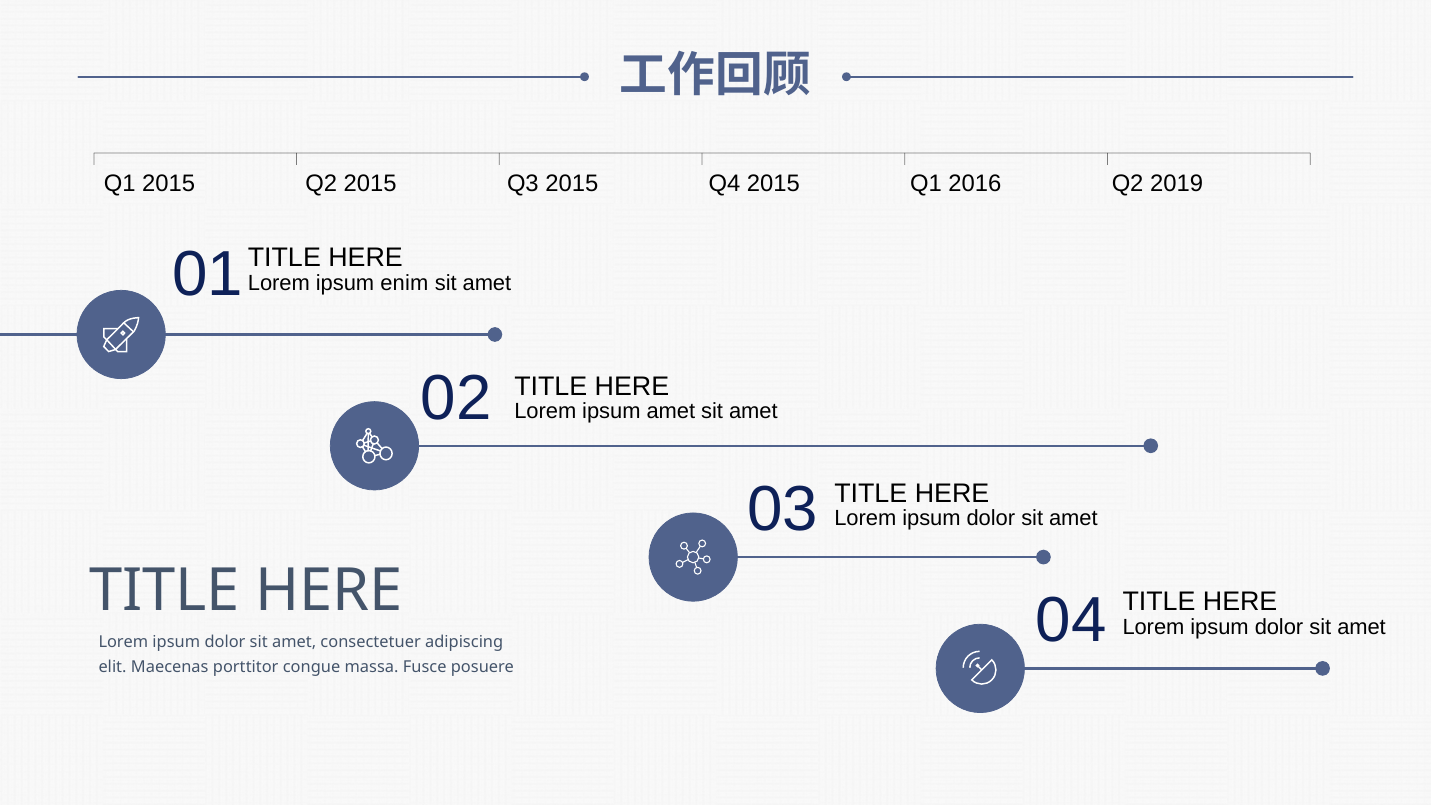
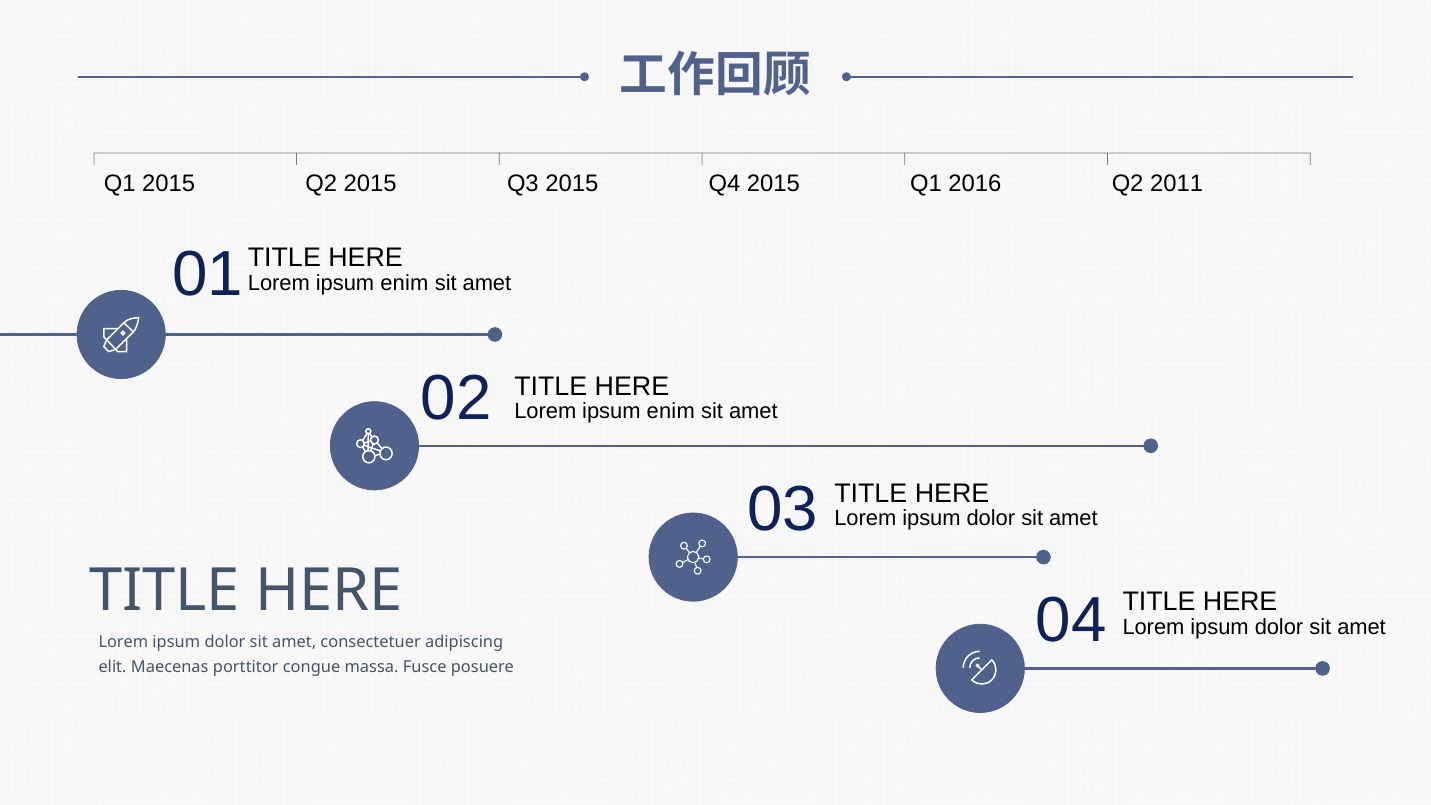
2019: 2019 -> 2011
amet at (671, 412): amet -> enim
